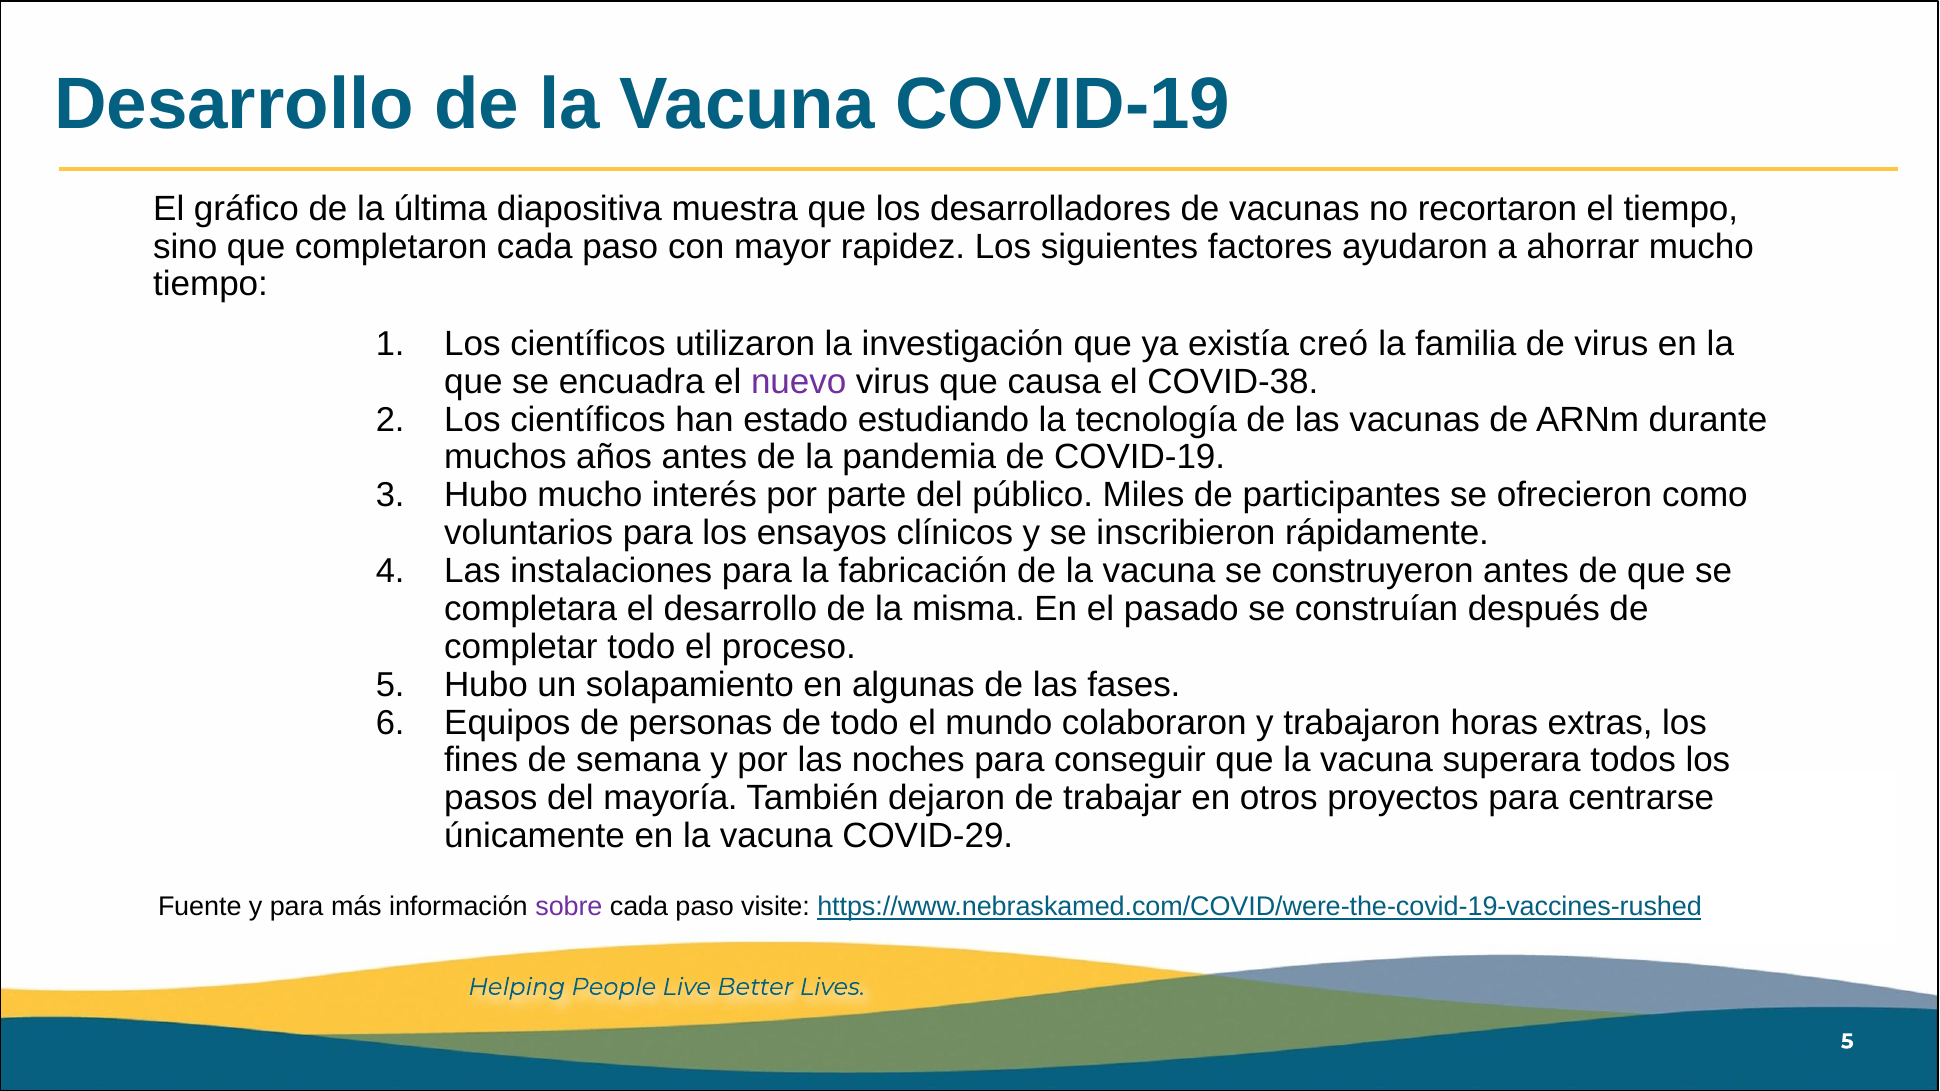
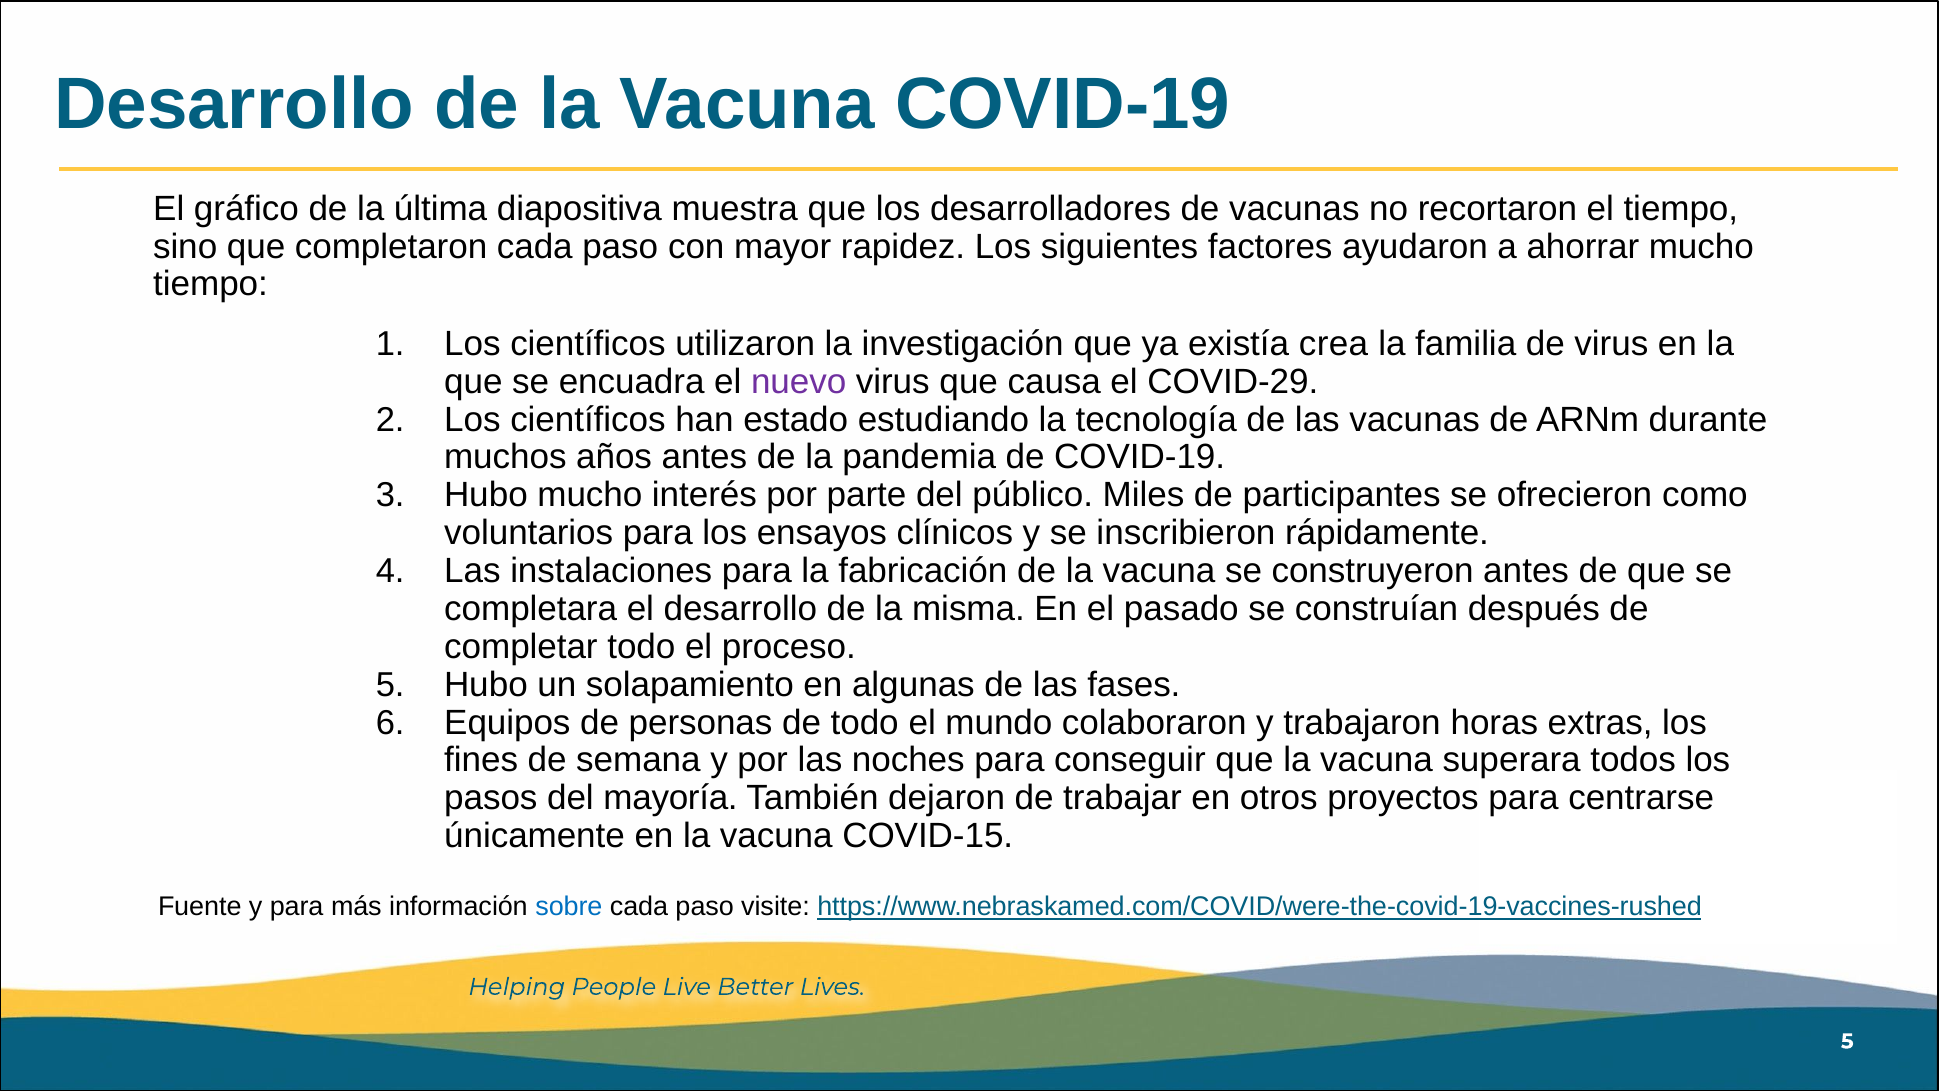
creó: creó -> crea
COVID-38: COVID-38 -> COVID-29
COVID-29: COVID-29 -> COVID-15
sobre colour: purple -> blue
